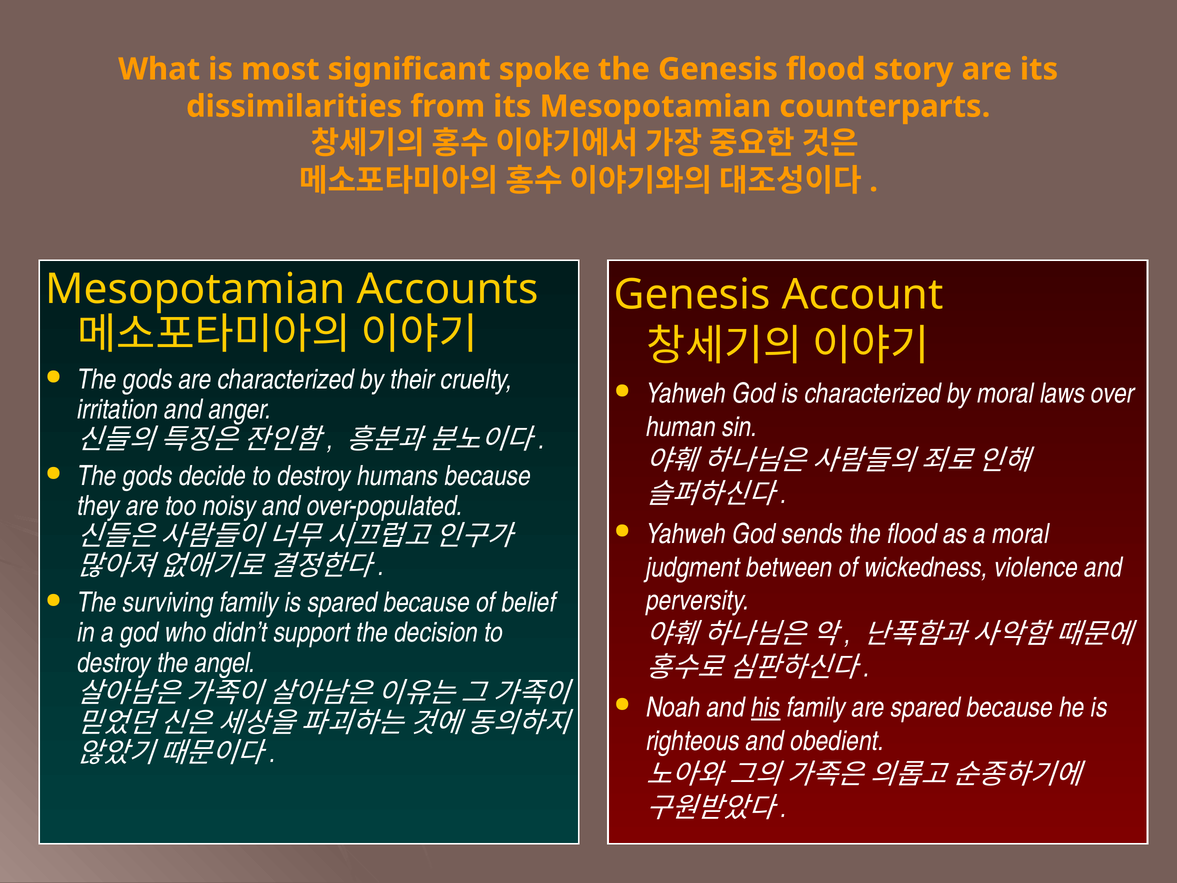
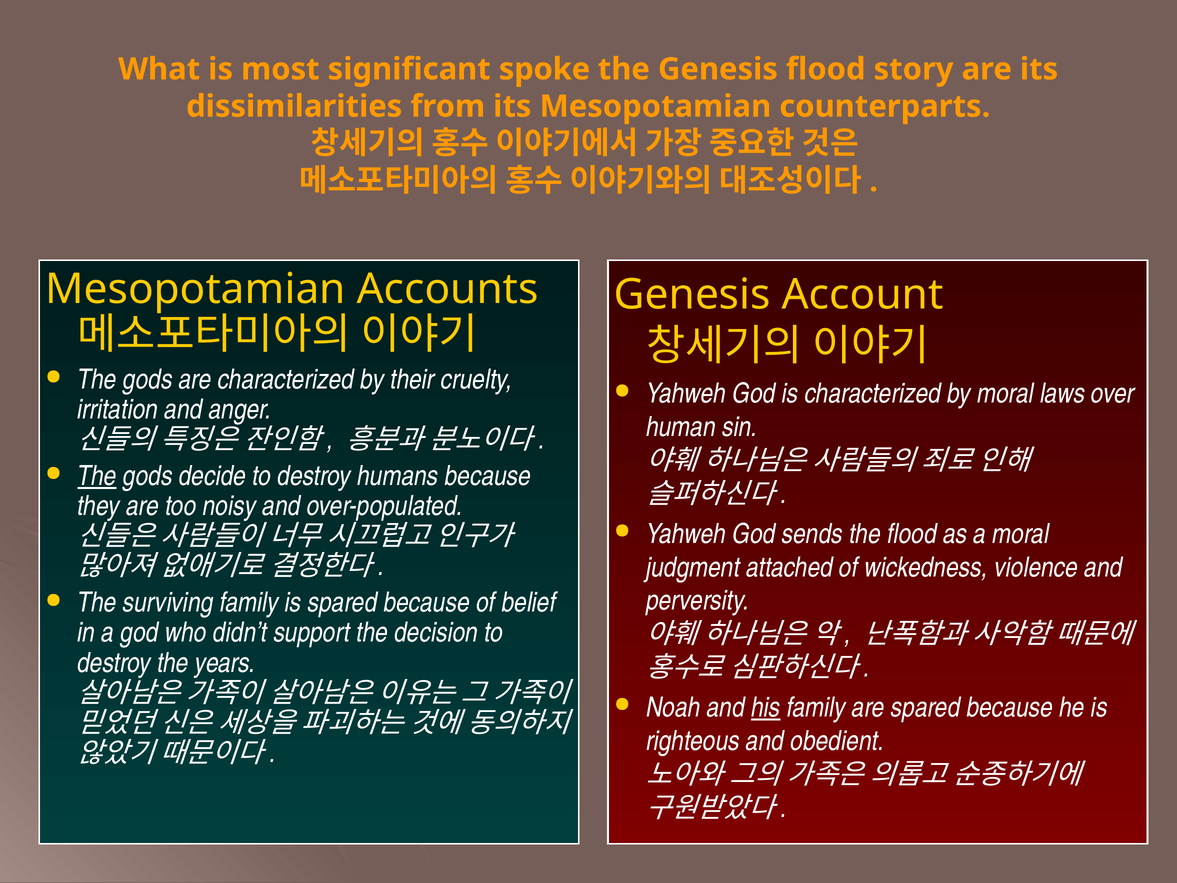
The at (97, 476) underline: none -> present
between: between -> attached
angel: angel -> years
